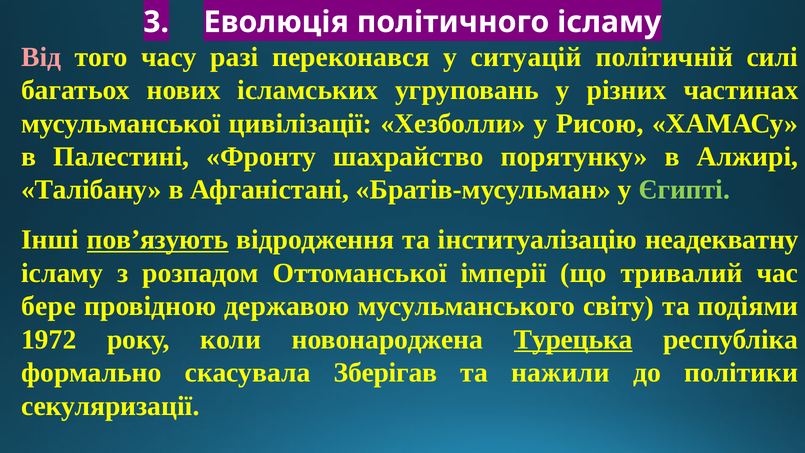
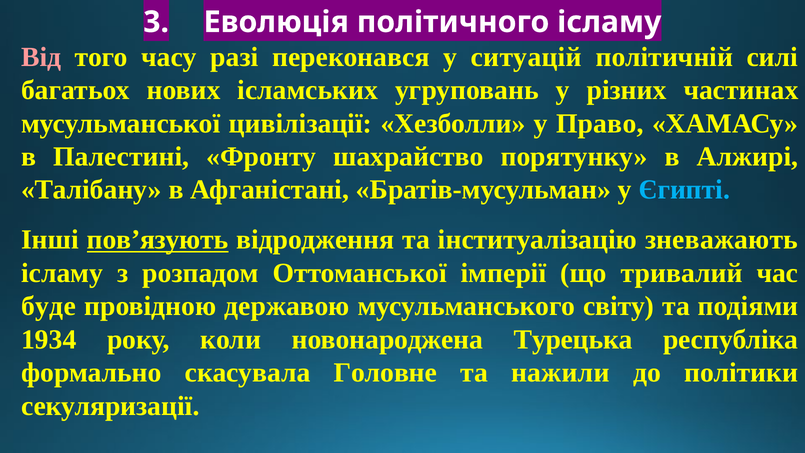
Рисою: Рисою -> Право
Єгипті colour: light green -> light blue
неадекватну: неадекватну -> зневажають
бере: бере -> буде
1972: 1972 -> 1934
Турецька underline: present -> none
Зберігав: Зберігав -> Головне
